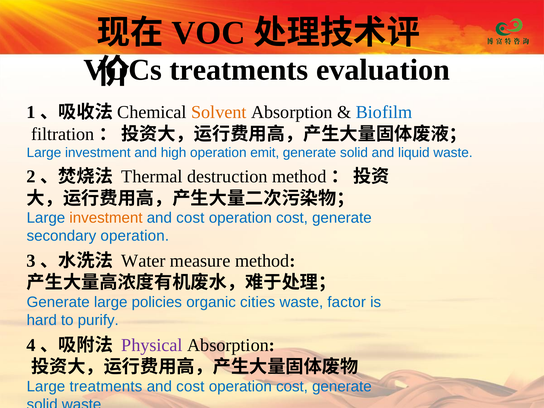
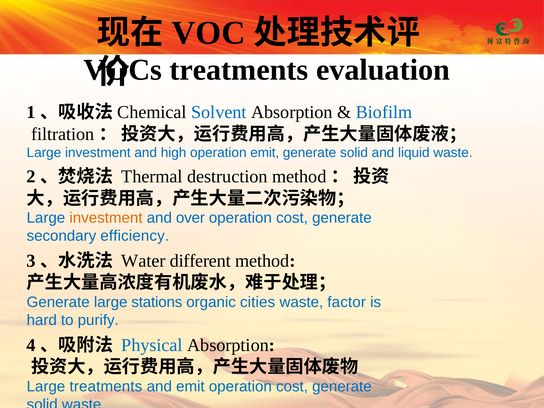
Solvent colour: orange -> blue
cost at (190, 218): cost -> over
secondary operation: operation -> efficiency
measure: measure -> different
policies: policies -> stations
Physical colour: purple -> blue
cost at (190, 386): cost -> emit
